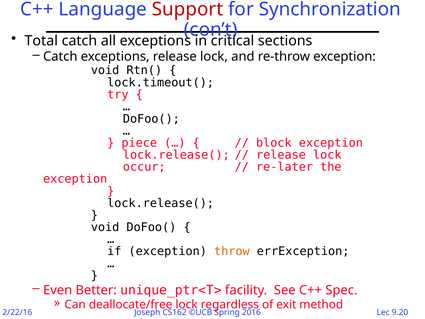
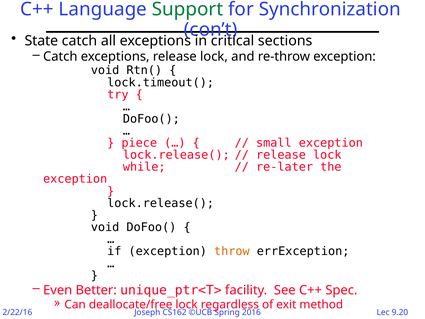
Support colour: red -> green
Total: Total -> State
block: block -> small
occur: occur -> while
